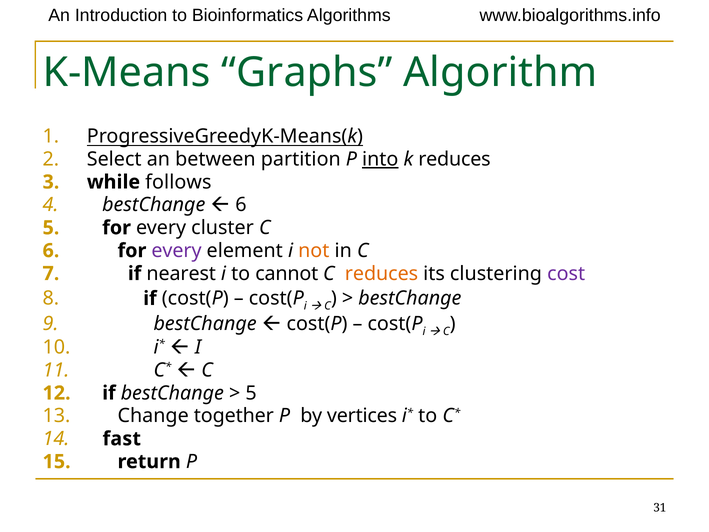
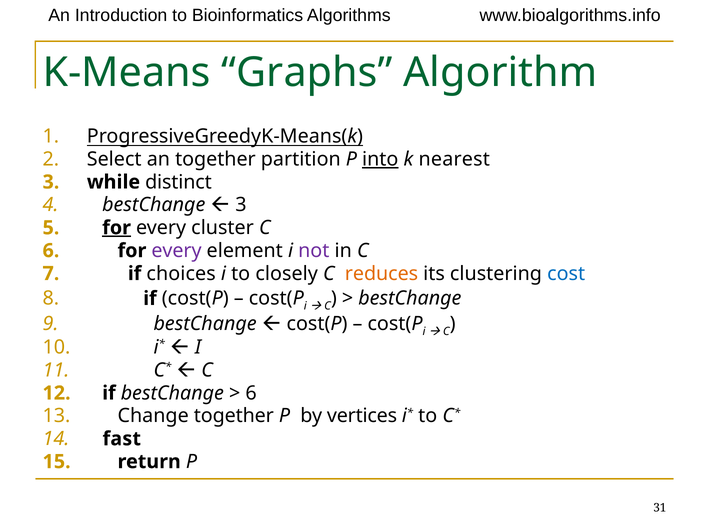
an between: between -> together
k reduces: reduces -> nearest
follows: follows -> distinct
6 at (241, 205): 6 -> 3
for at (117, 228) underline: none -> present
not colour: orange -> purple
nearest: nearest -> choices
cannot: cannot -> closely
cost colour: purple -> blue
5 at (251, 393): 5 -> 6
